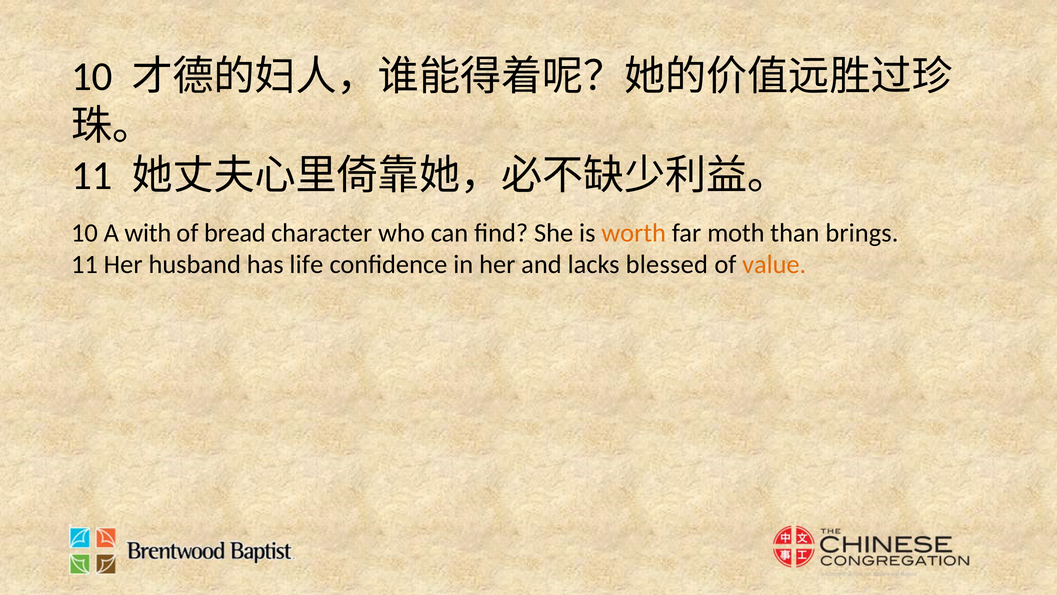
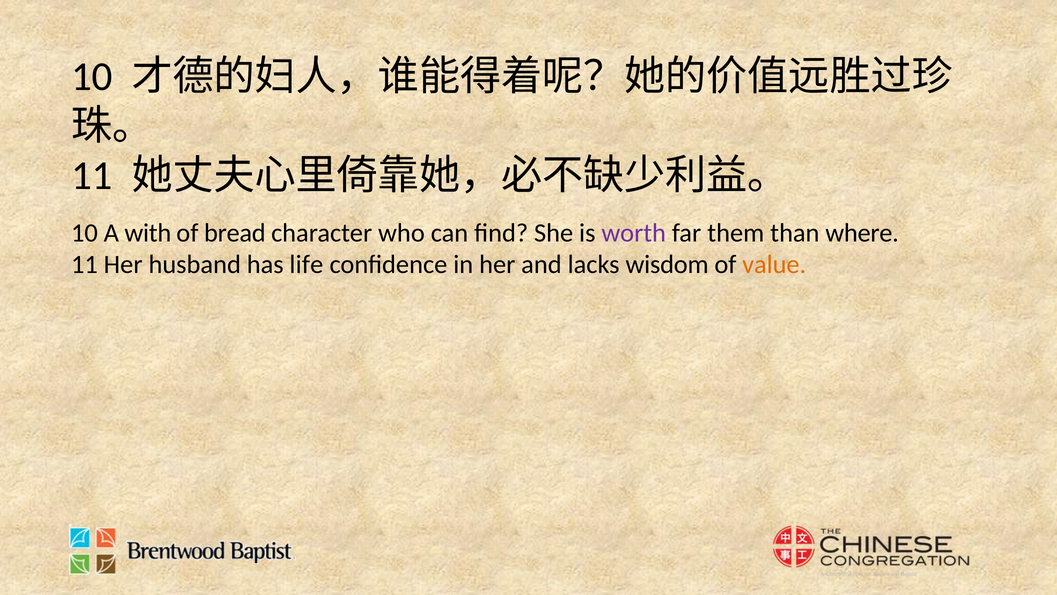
worth colour: orange -> purple
moth: moth -> them
brings: brings -> where
blessed: blessed -> wisdom
